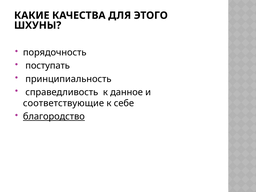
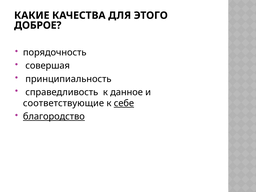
ШХУНЫ: ШХУНЫ -> ДОБРОЕ
поступать: поступать -> совершая
себе underline: none -> present
